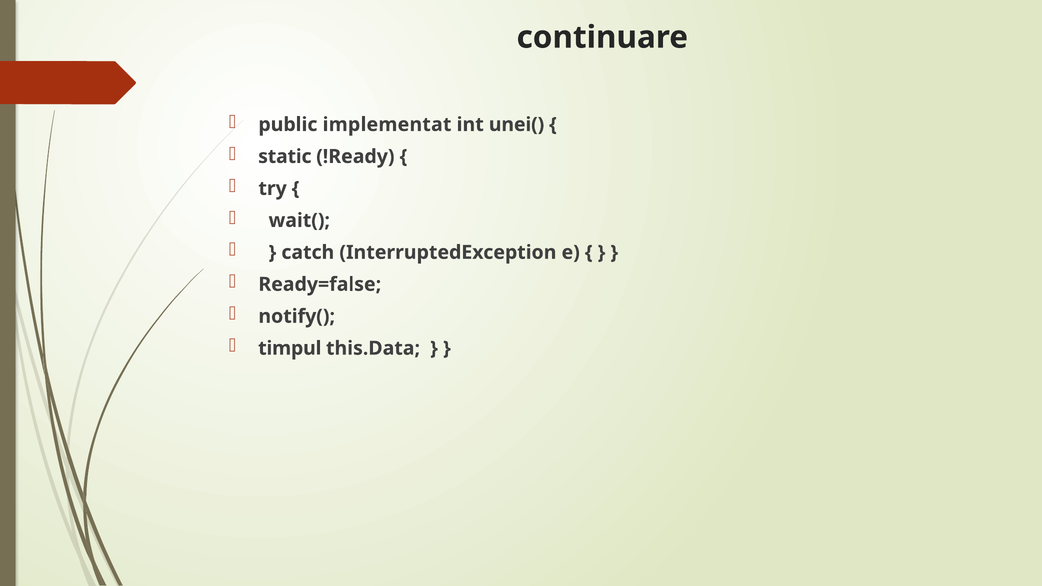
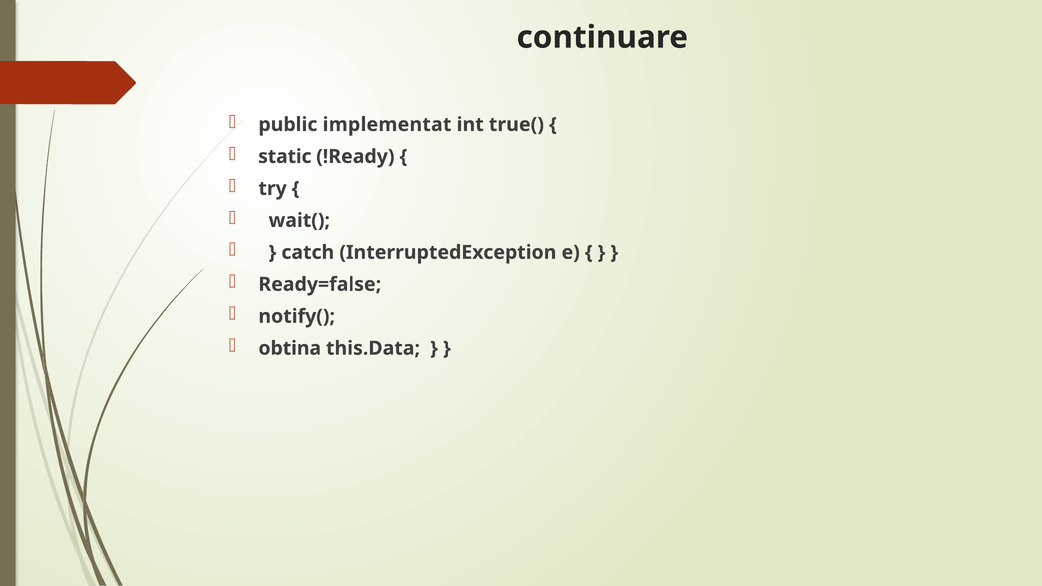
unei(: unei( -> true(
timpul: timpul -> obtina
